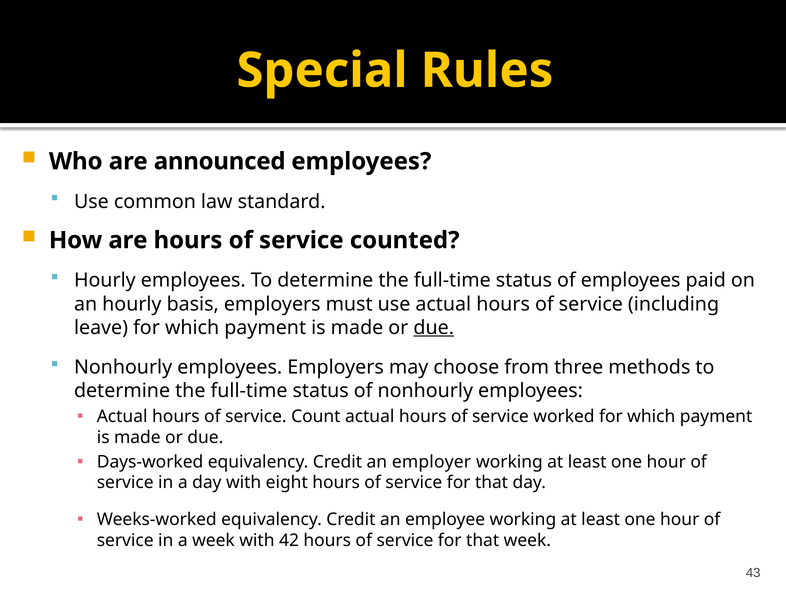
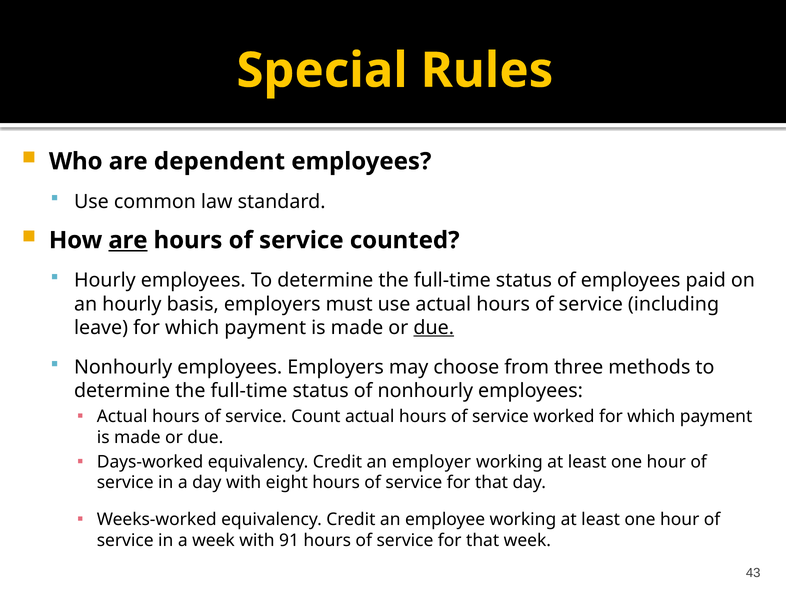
announced: announced -> dependent
are at (128, 240) underline: none -> present
42: 42 -> 91
